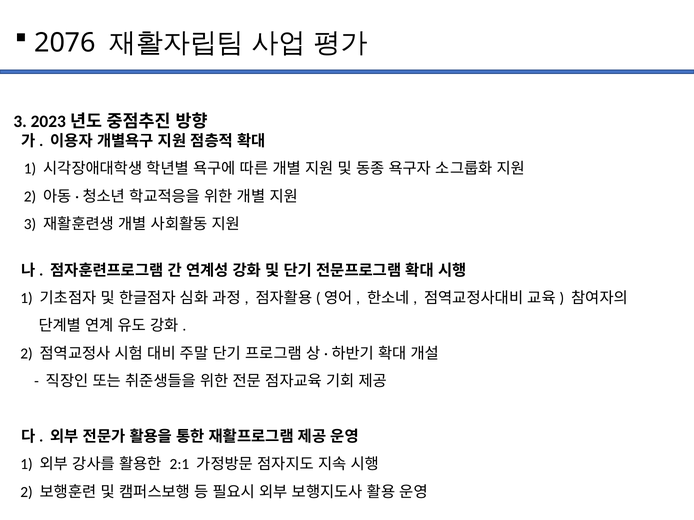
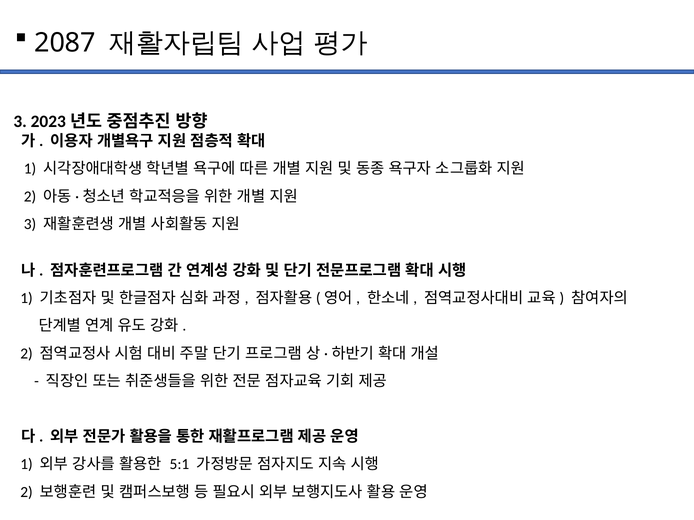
2076: 2076 -> 2087
2:1: 2:1 -> 5:1
